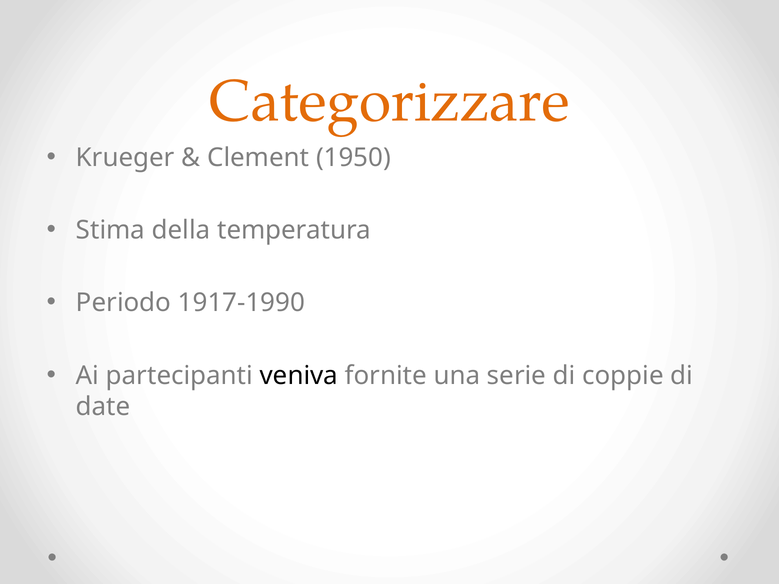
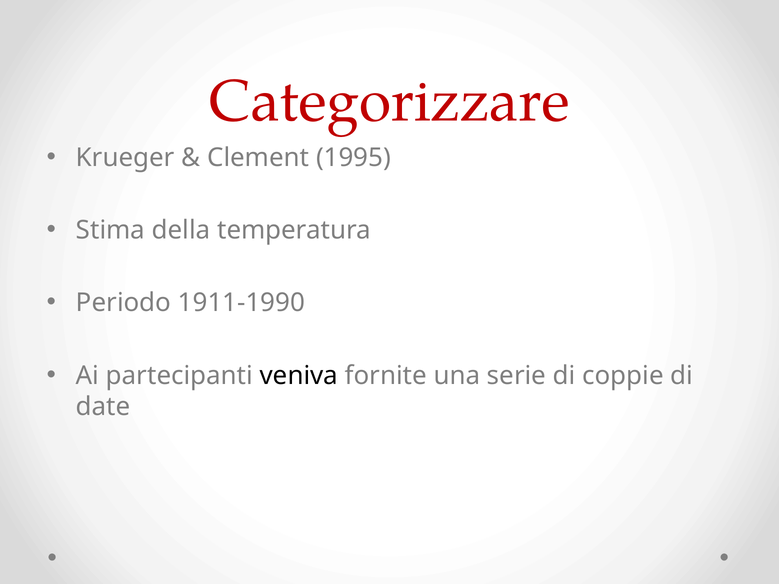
Categorizzare colour: orange -> red
1950: 1950 -> 1995
1917-1990: 1917-1990 -> 1911-1990
